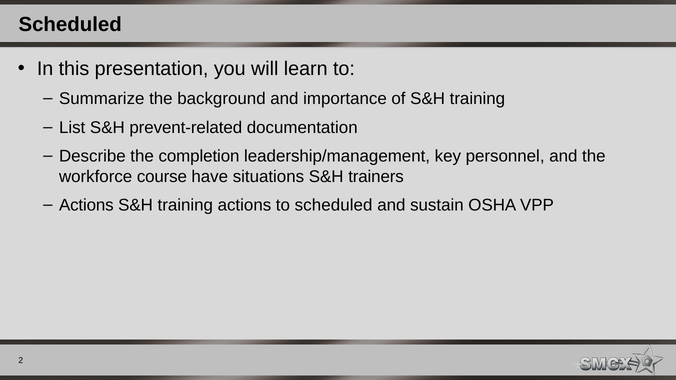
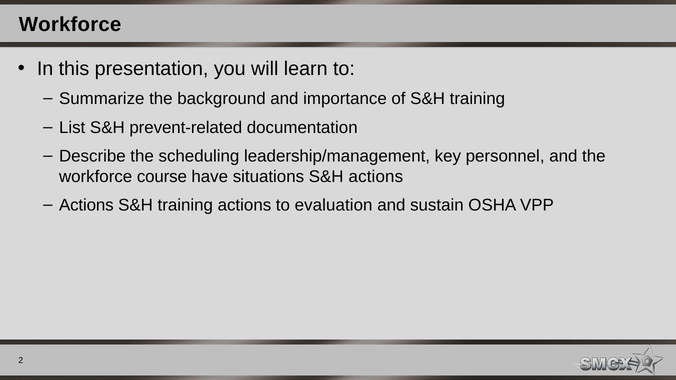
Scheduled at (70, 24): Scheduled -> Workforce
completion: completion -> scheduling
S&H trainers: trainers -> actions
to scheduled: scheduled -> evaluation
